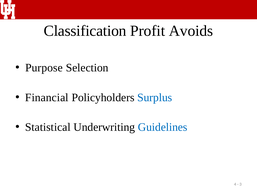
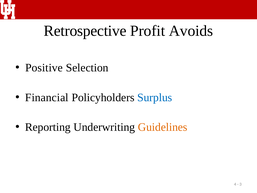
Classification: Classification -> Retrospective
Purpose: Purpose -> Positive
Statistical: Statistical -> Reporting
Guidelines colour: blue -> orange
